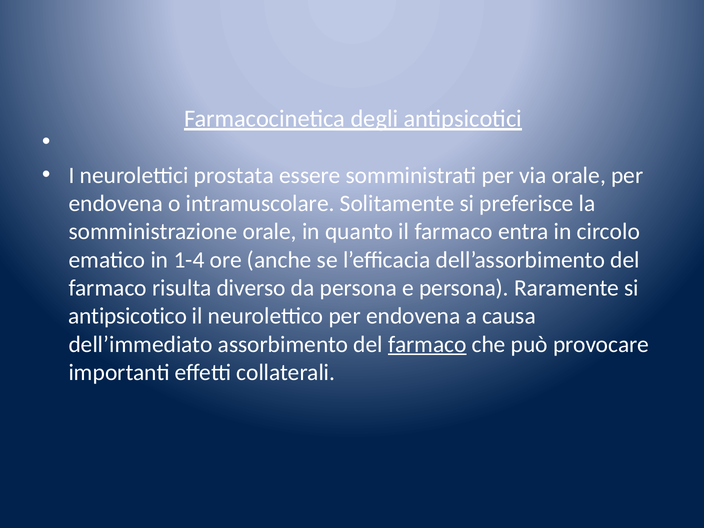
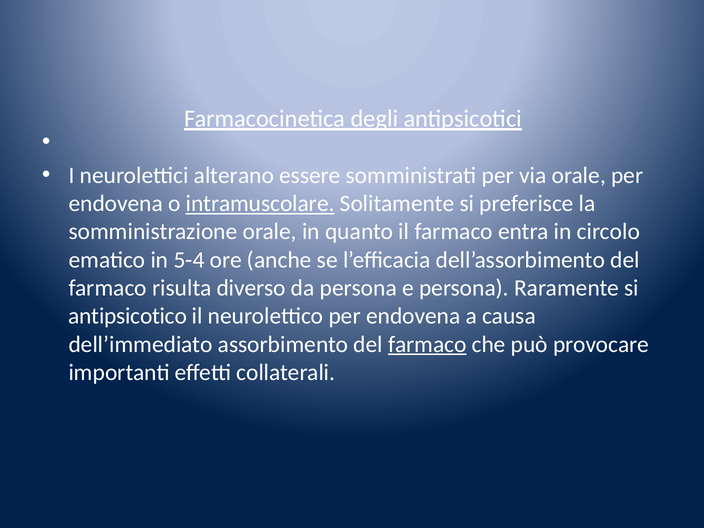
prostata: prostata -> alterano
intramuscolare underline: none -> present
1-4: 1-4 -> 5-4
